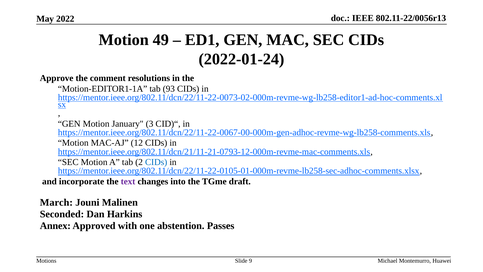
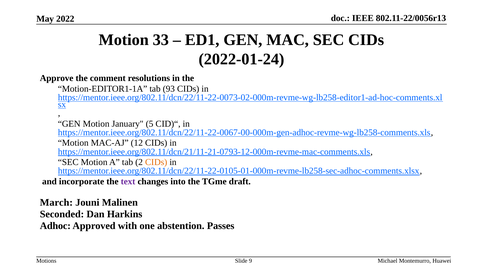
49: 49 -> 33
3: 3 -> 5
CIDs at (156, 162) colour: blue -> orange
Annex: Annex -> Adhoc
